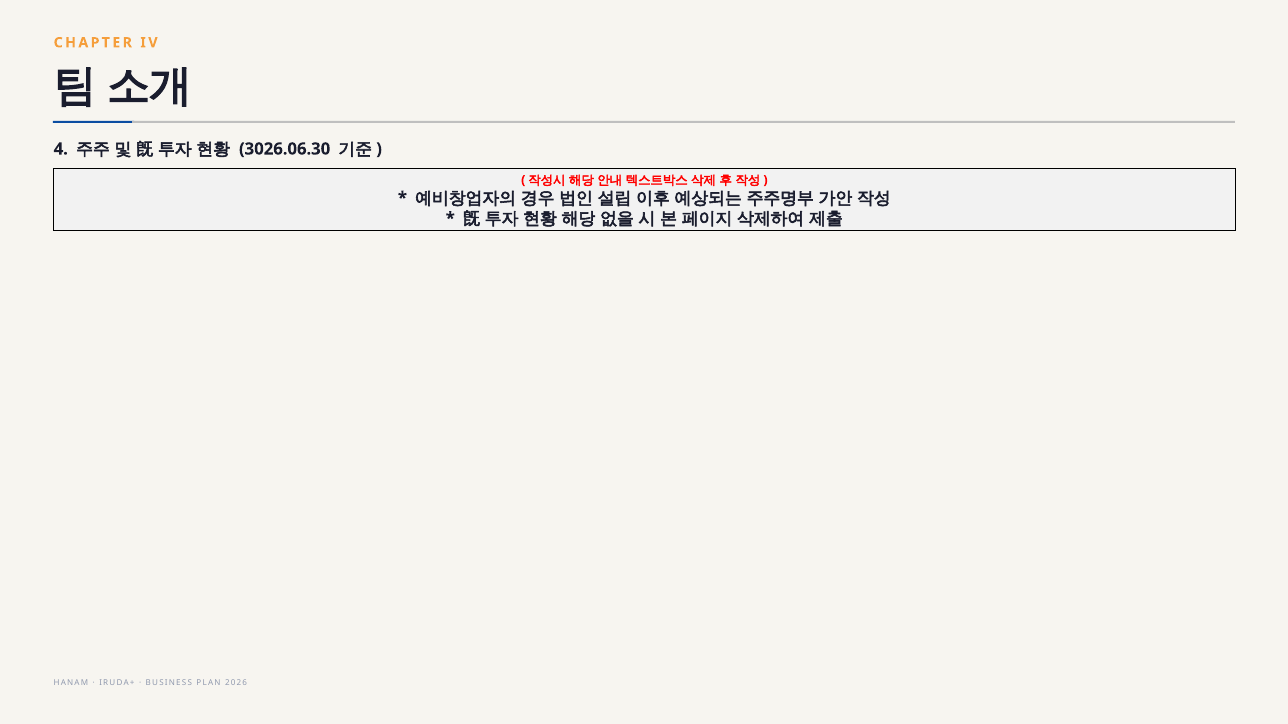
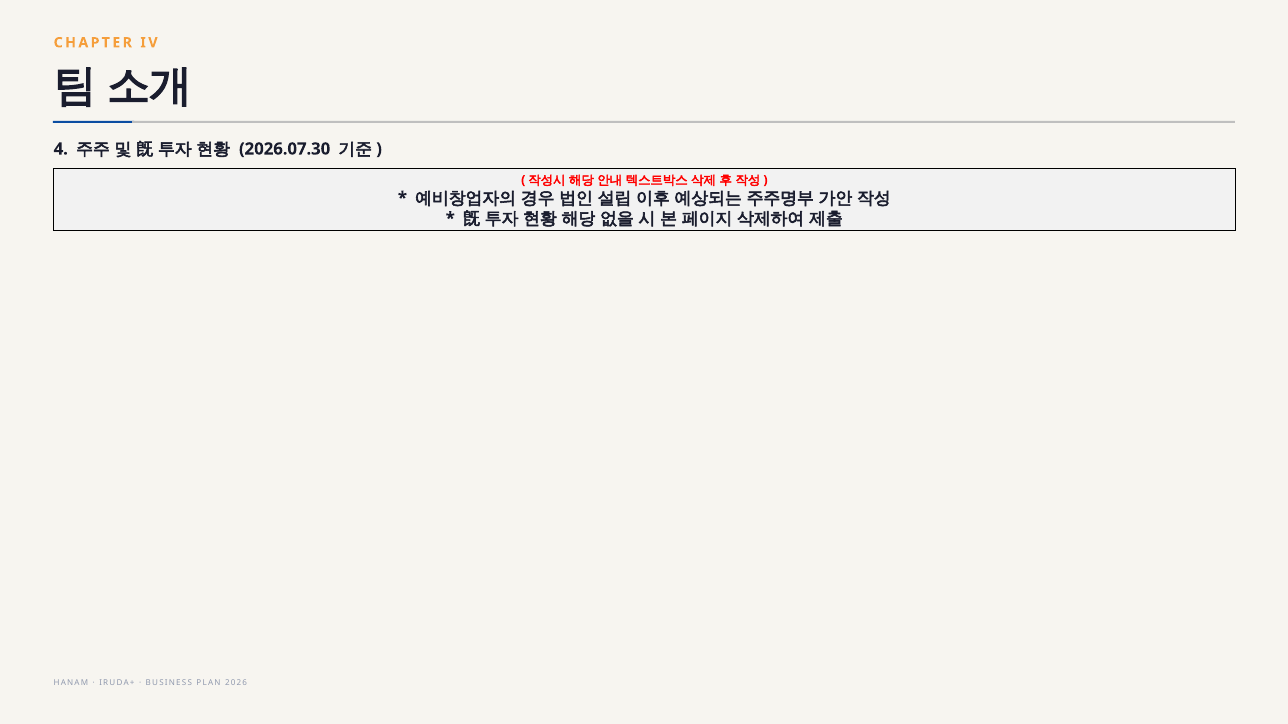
3026.06.30: 3026.06.30 -> 2026.07.30
